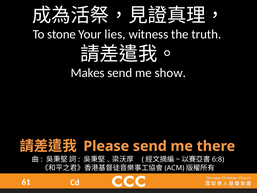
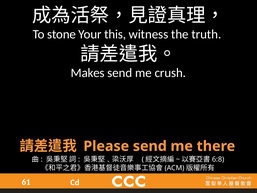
lies: lies -> this
show: show -> crush
